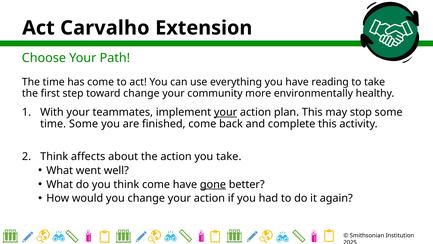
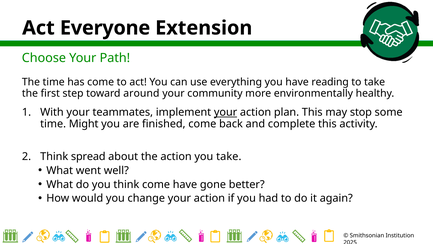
Carvalho: Carvalho -> Everyone
toward change: change -> around
time Some: Some -> Might
affects: affects -> spread
gone underline: present -> none
